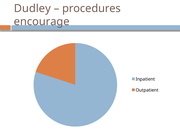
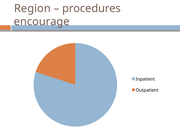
Dudley: Dudley -> Region
